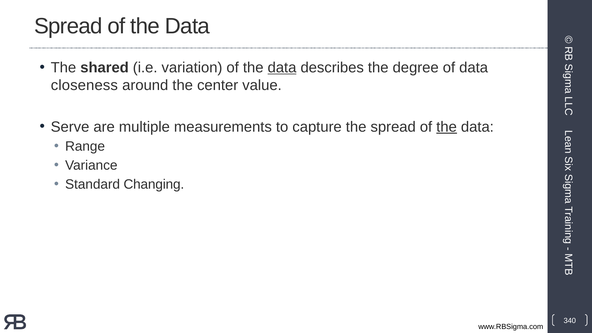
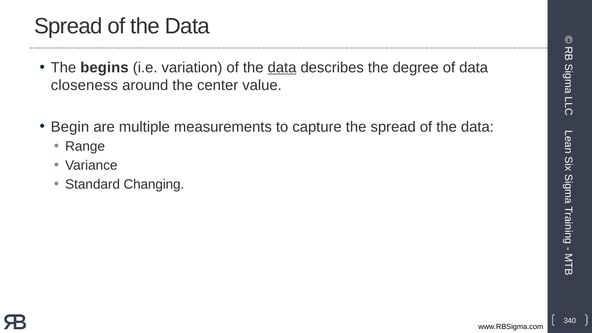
shared: shared -> begins
Serve: Serve -> Begin
the at (447, 127) underline: present -> none
